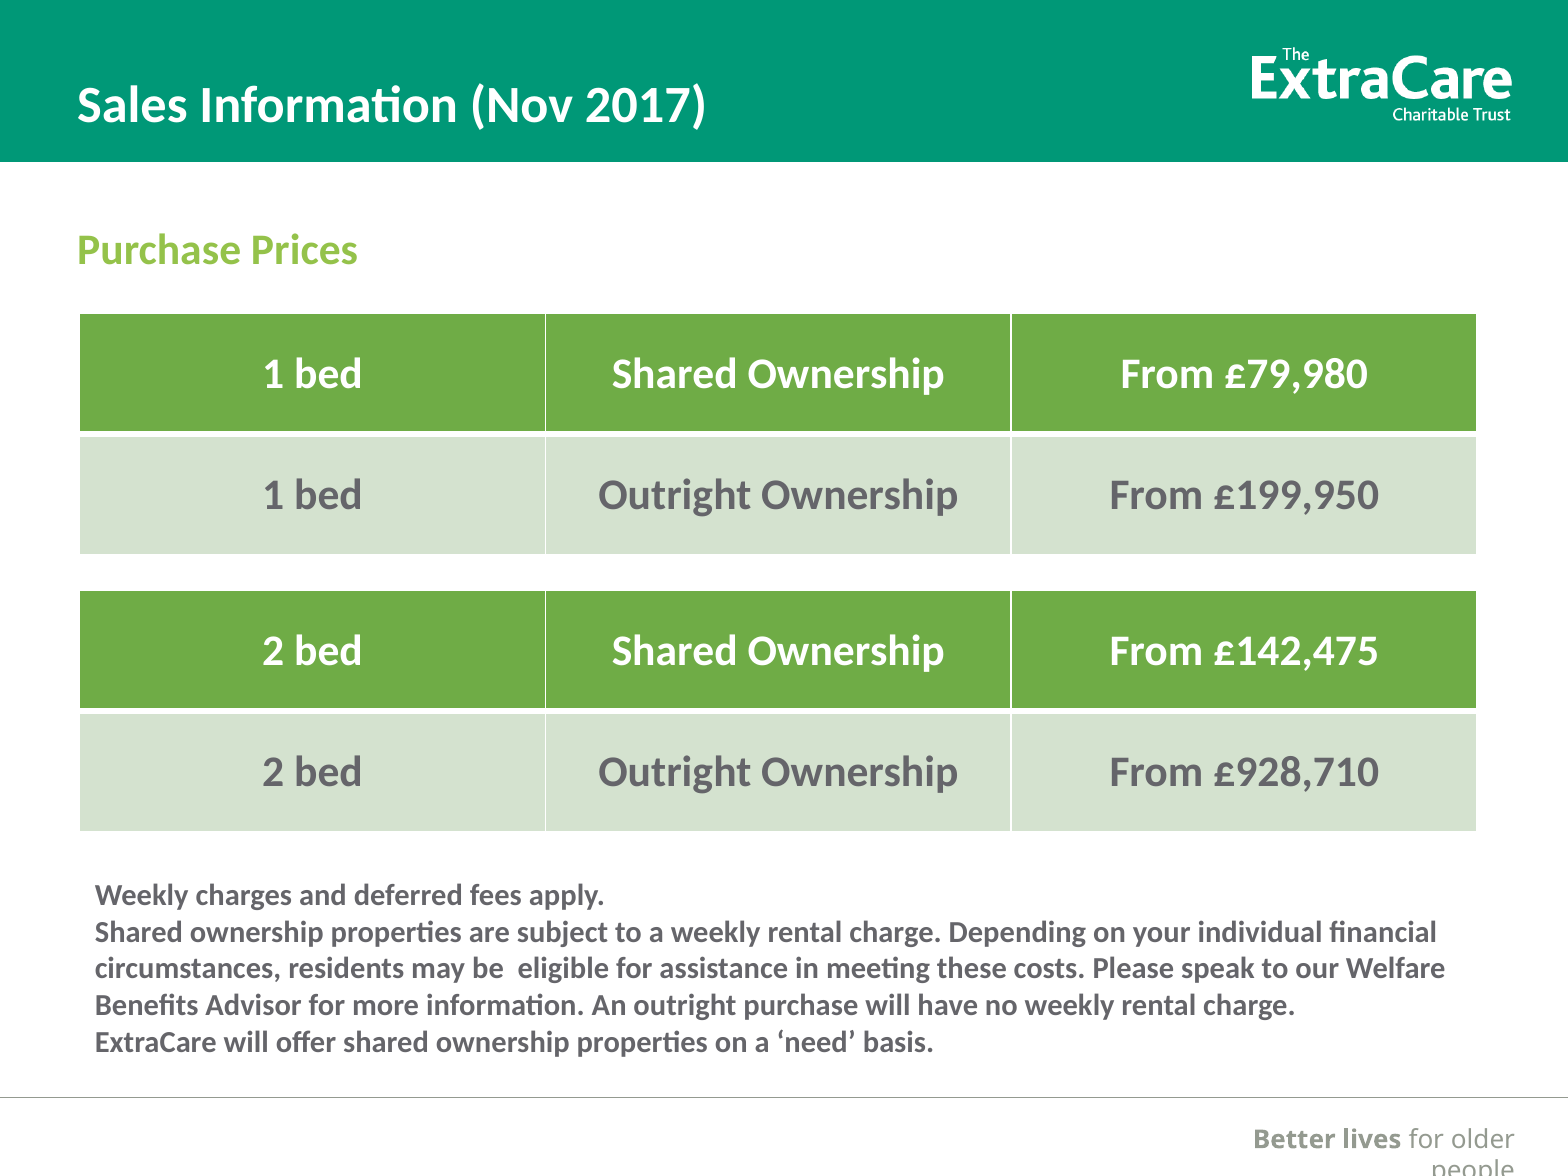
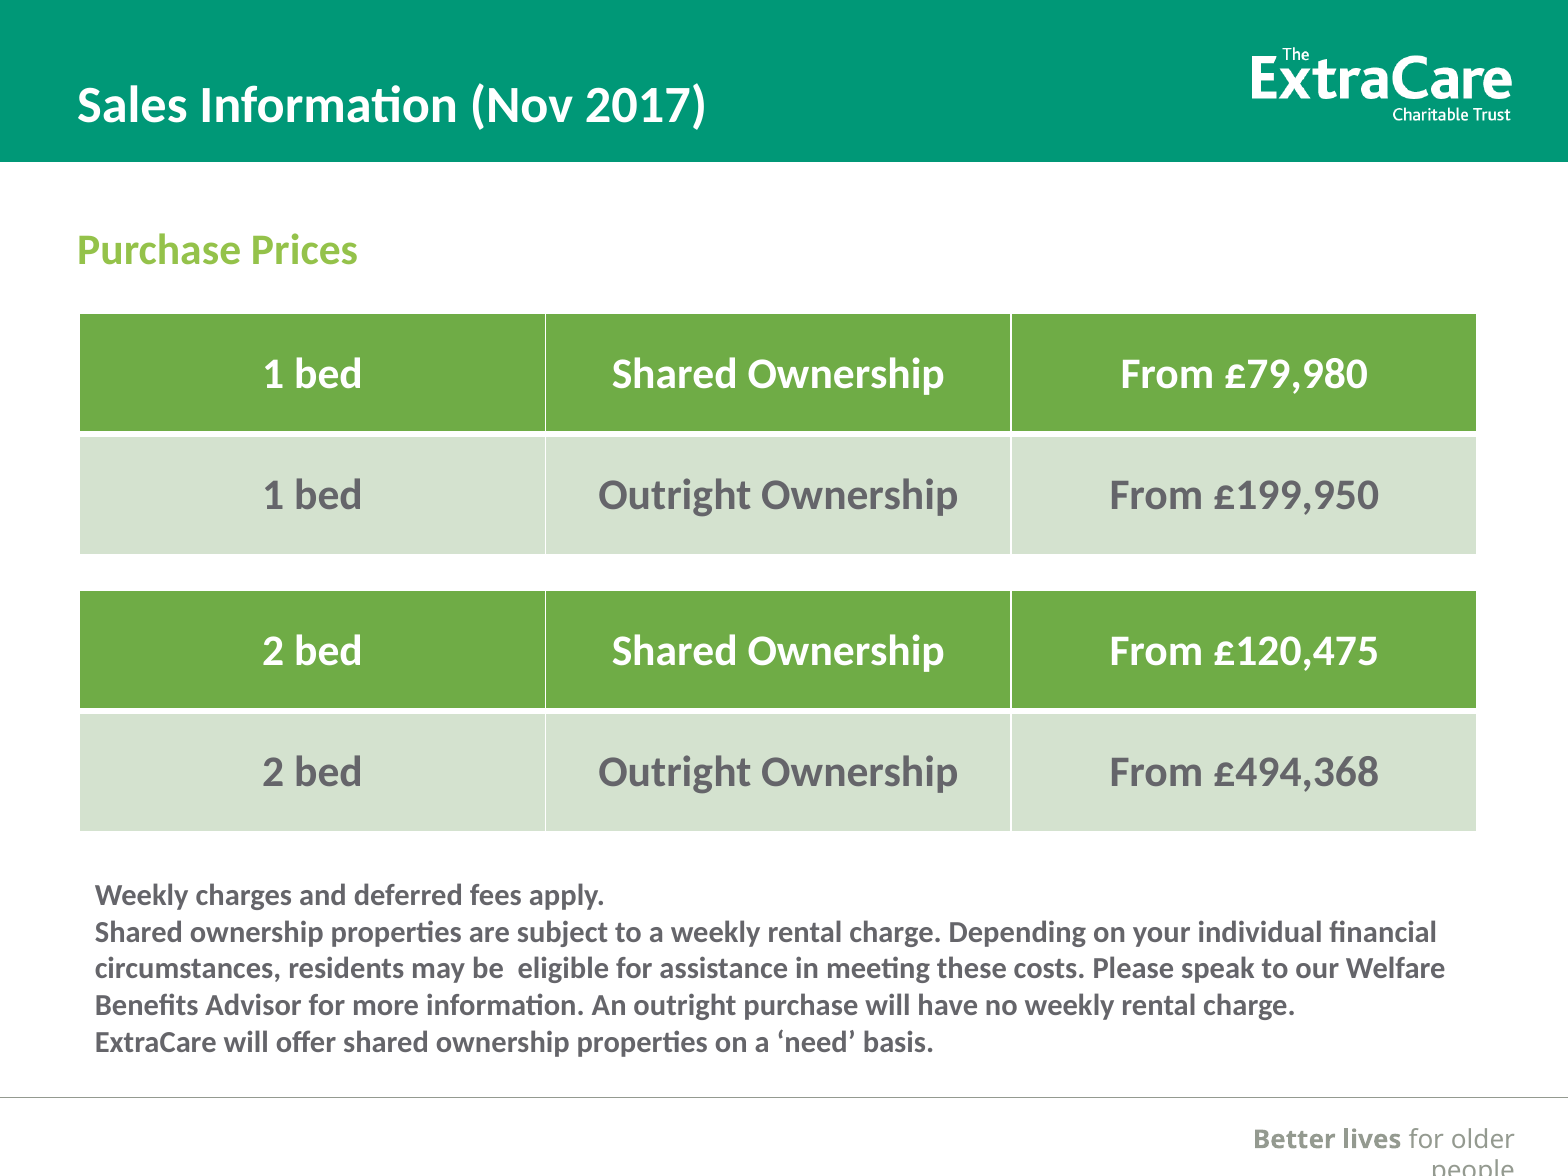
£142,475: £142,475 -> £120,475
£928,710: £928,710 -> £494,368
